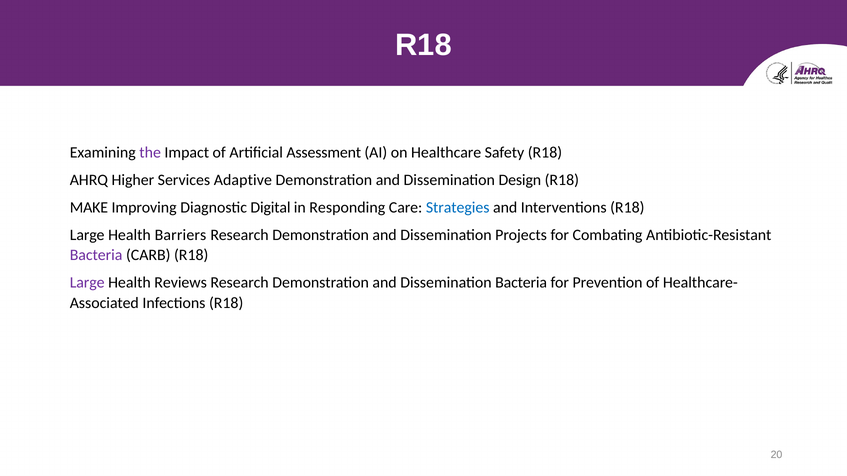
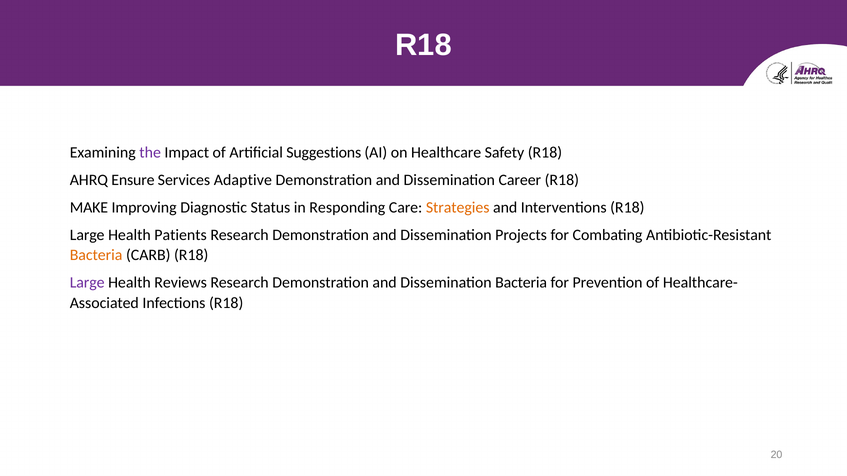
Assessment: Assessment -> Suggestions
Higher: Higher -> Ensure
Design: Design -> Career
Digital: Digital -> Status
Strategies colour: blue -> orange
Barriers: Barriers -> Patients
Bacteria at (96, 255) colour: purple -> orange
